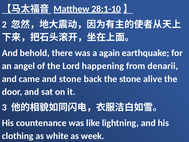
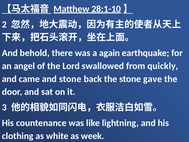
happening: happening -> swallowed
denarii: denarii -> quickly
alive: alive -> gave
